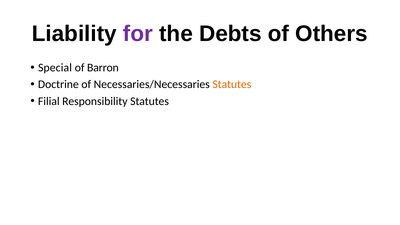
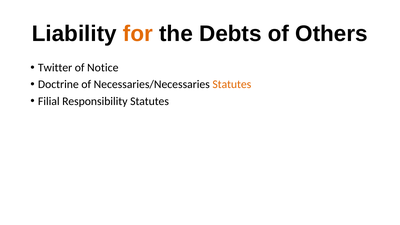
for colour: purple -> orange
Special: Special -> Twitter
Barron: Barron -> Notice
